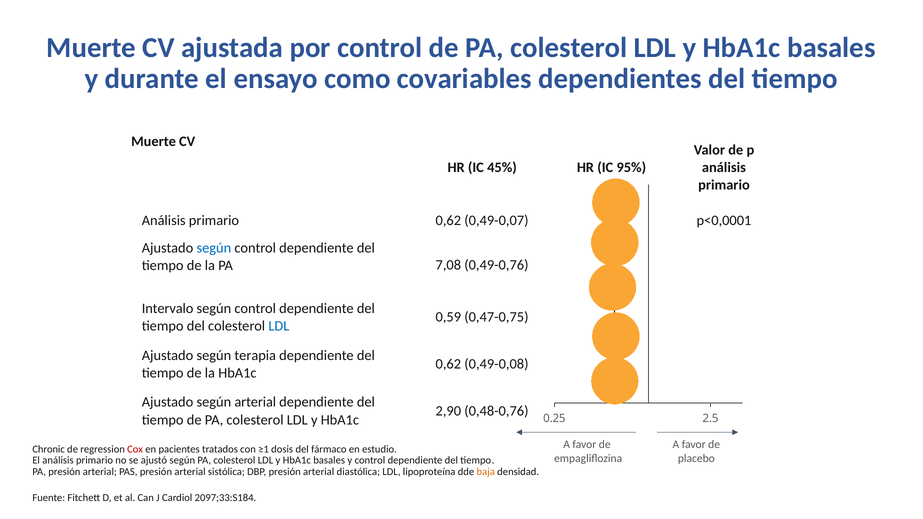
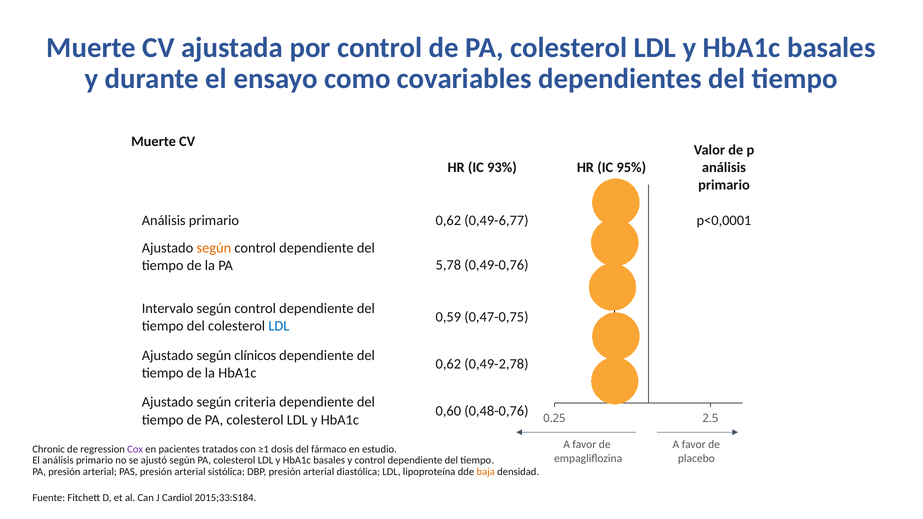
45%: 45% -> 93%
0,49-0,07: 0,49-0,07 -> 0,49-6,77
según at (214, 248) colour: blue -> orange
7,08: 7,08 -> 5,78
terapia: terapia -> clínicos
0,49-0,08: 0,49-0,08 -> 0,49-2,78
según arterial: arterial -> criteria
2,90: 2,90 -> 0,60
Cox colour: red -> purple
2097;33:S184: 2097;33:S184 -> 2015;33:S184
